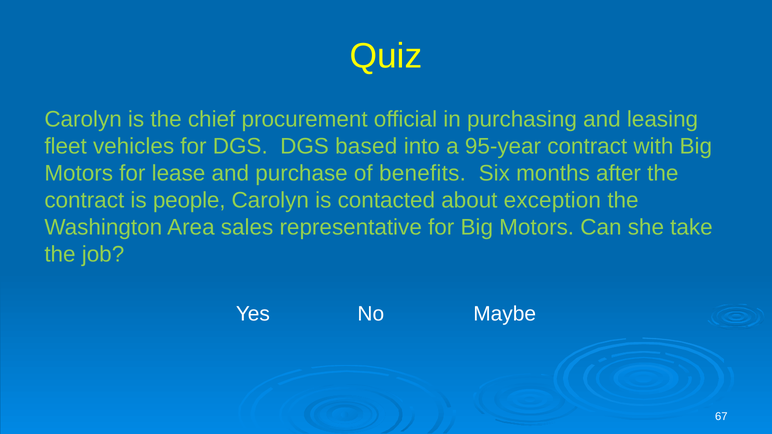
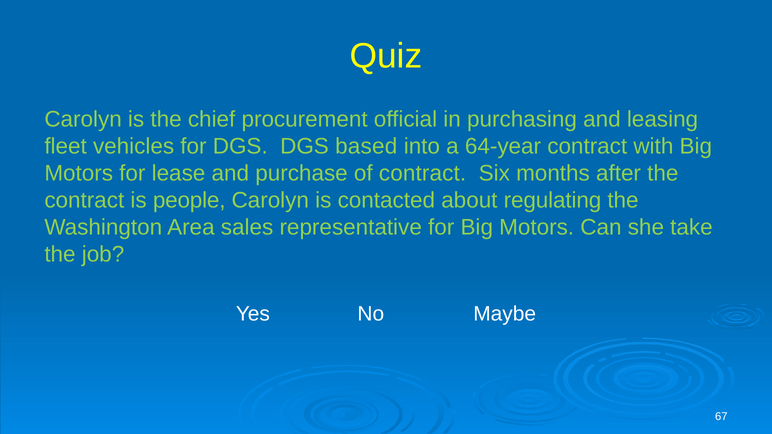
95-year: 95-year -> 64-year
of benefits: benefits -> contract
exception: exception -> regulating
